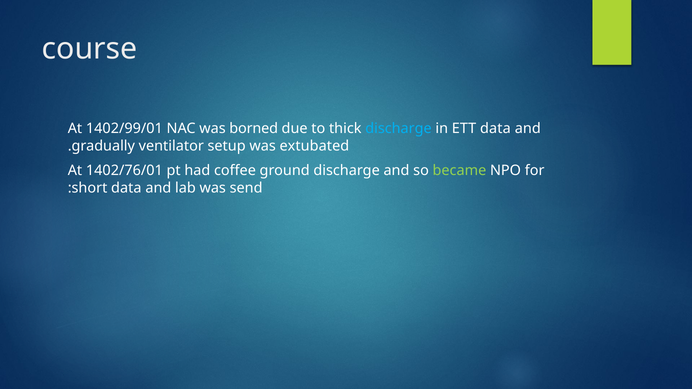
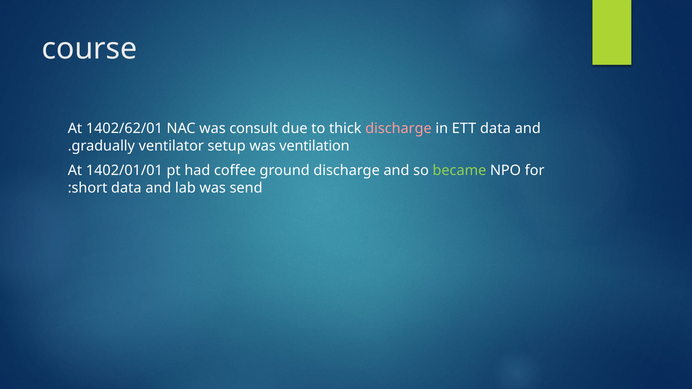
1402/99/01: 1402/99/01 -> 1402/62/01
borned: borned -> consult
discharge at (398, 129) colour: light blue -> pink
extubated: extubated -> ventilation
1402/76/01: 1402/76/01 -> 1402/01/01
